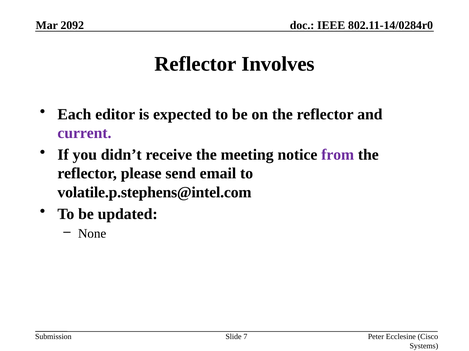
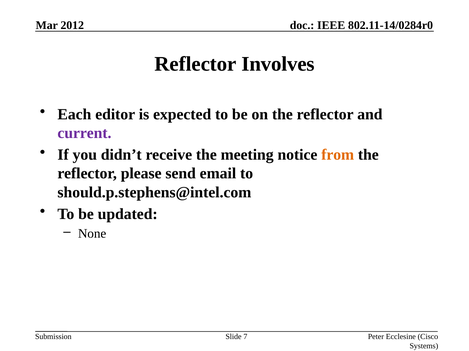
2092: 2092 -> 2012
from colour: purple -> orange
volatile.p.stephens@intel.com: volatile.p.stephens@intel.com -> should.p.stephens@intel.com
